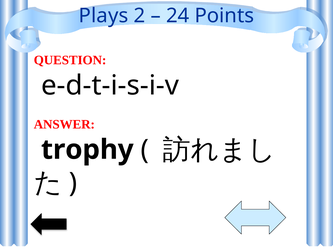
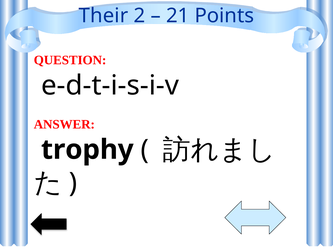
Plays: Plays -> Their
24: 24 -> 21
